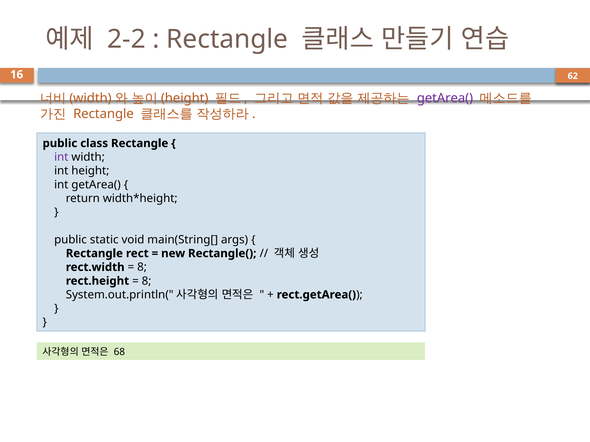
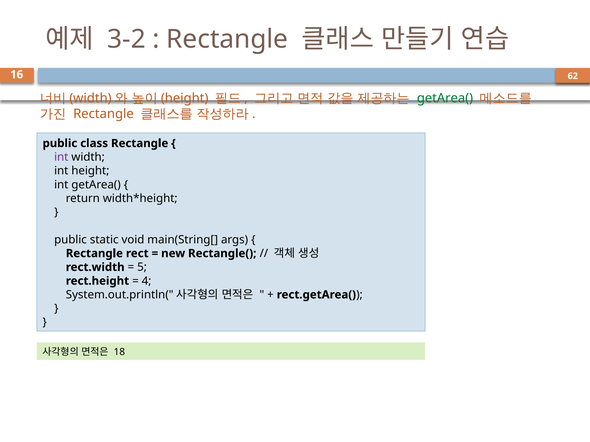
2-2: 2-2 -> 3-2
getArea( at (445, 98) colour: purple -> green
8 at (142, 267): 8 -> 5
8 at (147, 281): 8 -> 4
68: 68 -> 18
